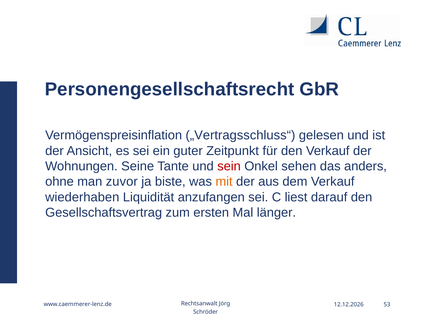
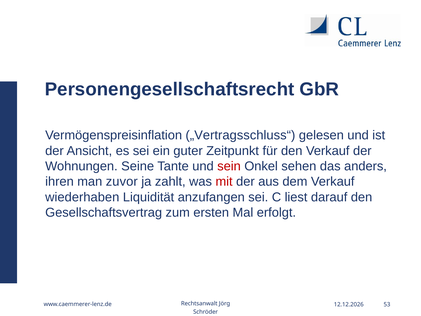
ohne: ohne -> ihren
biste: biste -> zahlt
mit colour: orange -> red
länger: länger -> erfolgt
